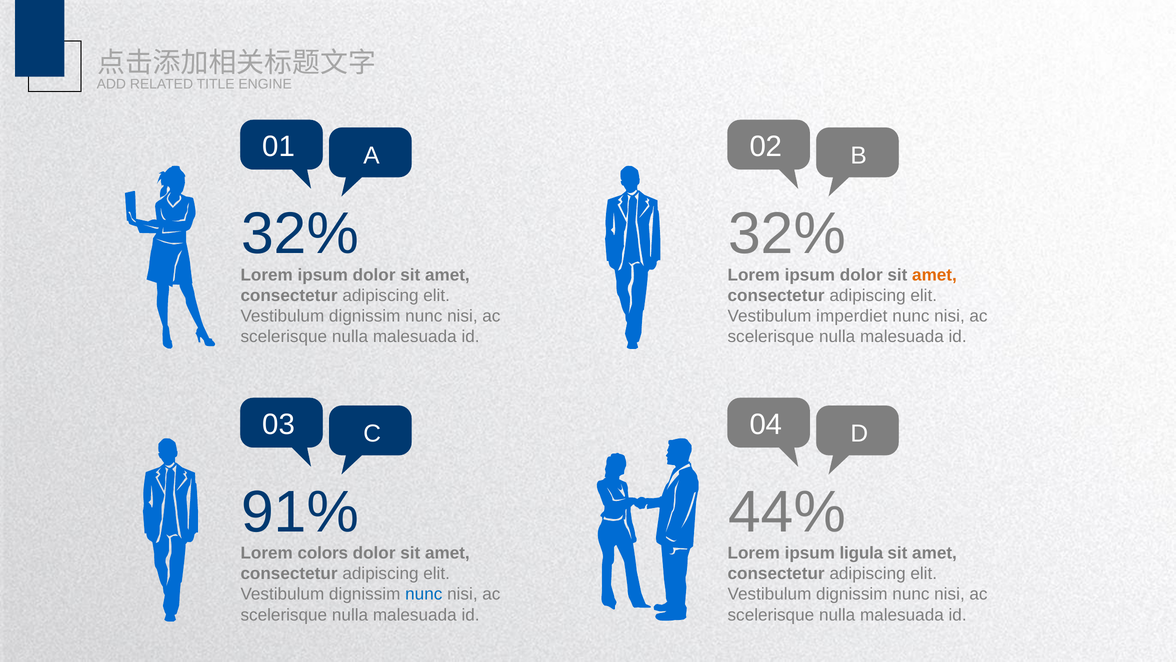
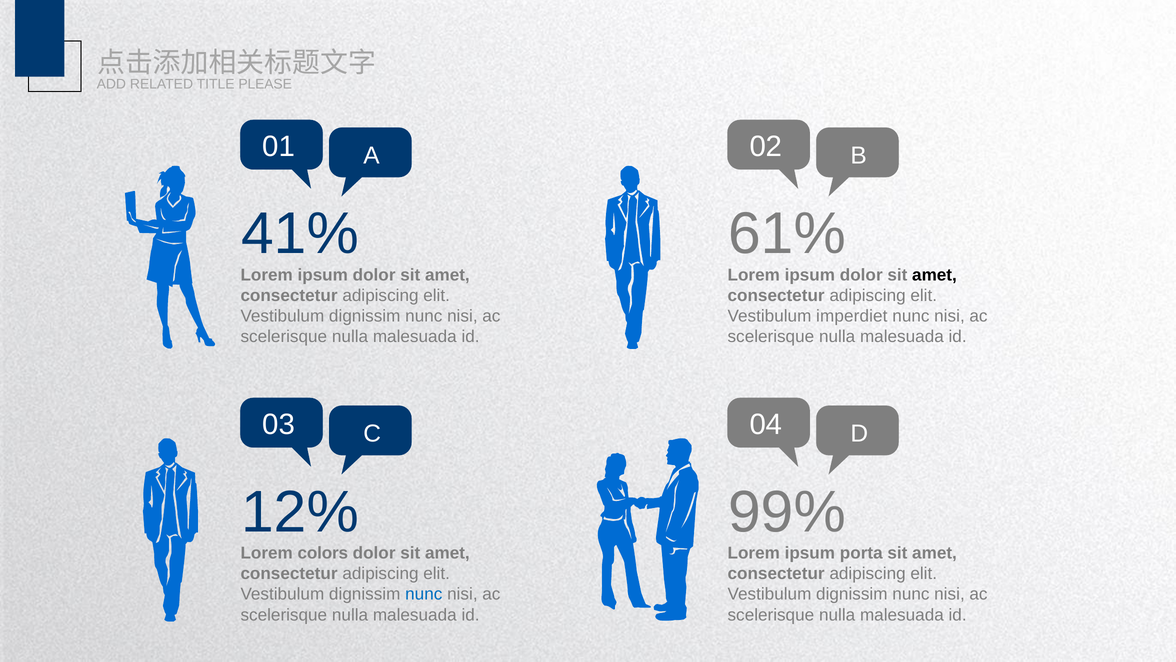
ENGINE: ENGINE -> PLEASE
32% at (300, 234): 32% -> 41%
32% at (787, 234): 32% -> 61%
amet at (934, 275) colour: orange -> black
91%: 91% -> 12%
44%: 44% -> 99%
ligula: ligula -> porta
